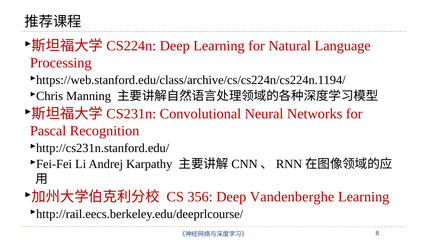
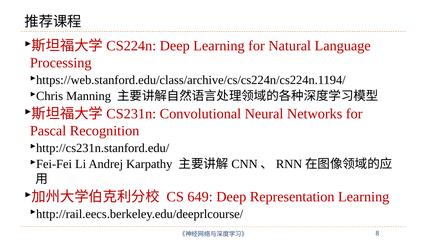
356: 356 -> 649
Vandenberghe: Vandenberghe -> Representation
